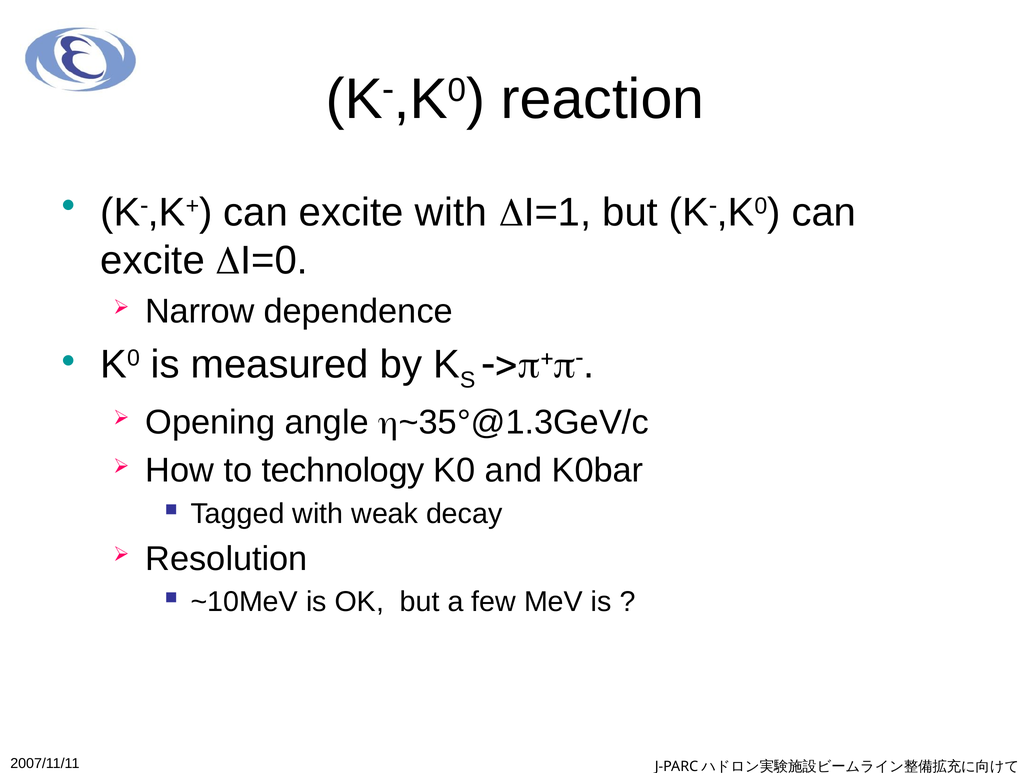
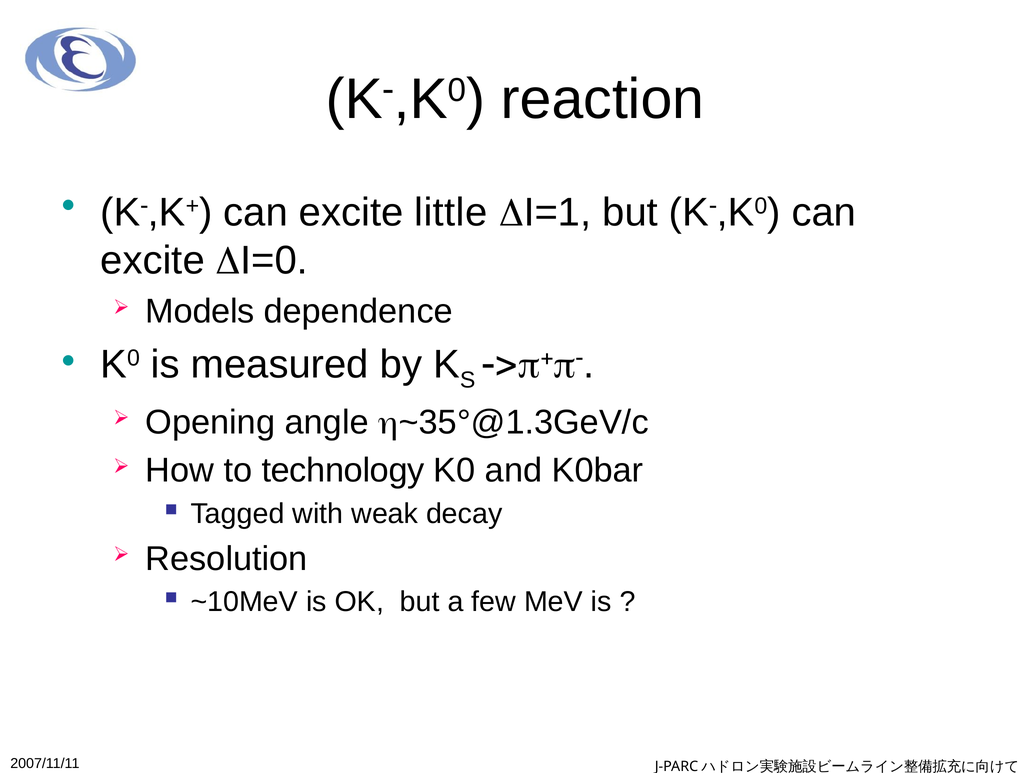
excite with: with -> little
Narrow: Narrow -> Models
